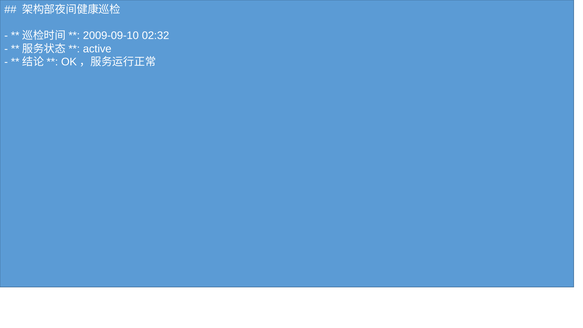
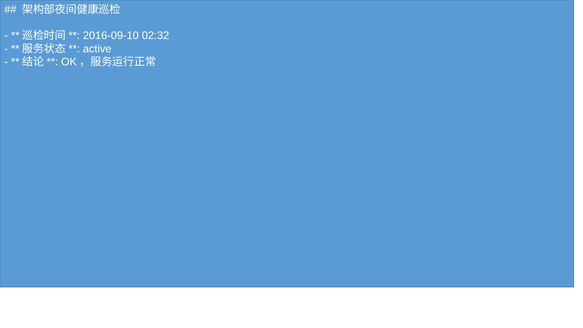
2009-09-10: 2009-09-10 -> 2016-09-10
